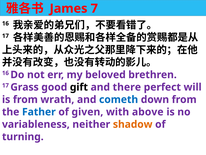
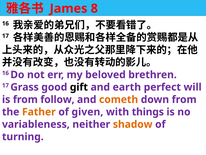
7: 7 -> 8
there: there -> earth
wrath: wrath -> follow
cometh colour: blue -> orange
Father colour: blue -> orange
above: above -> things
